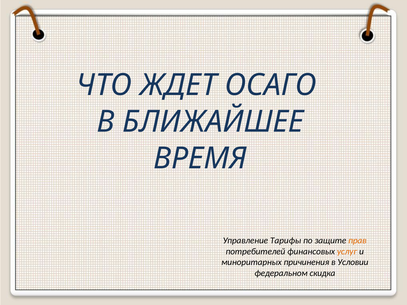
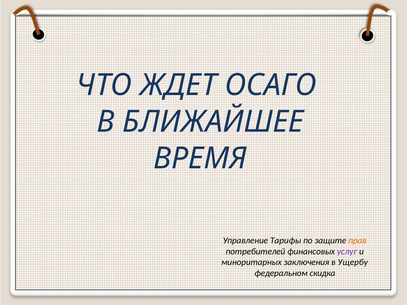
услуг colour: orange -> purple
причинения: причинения -> заключения
Условии: Условии -> Ущербу
